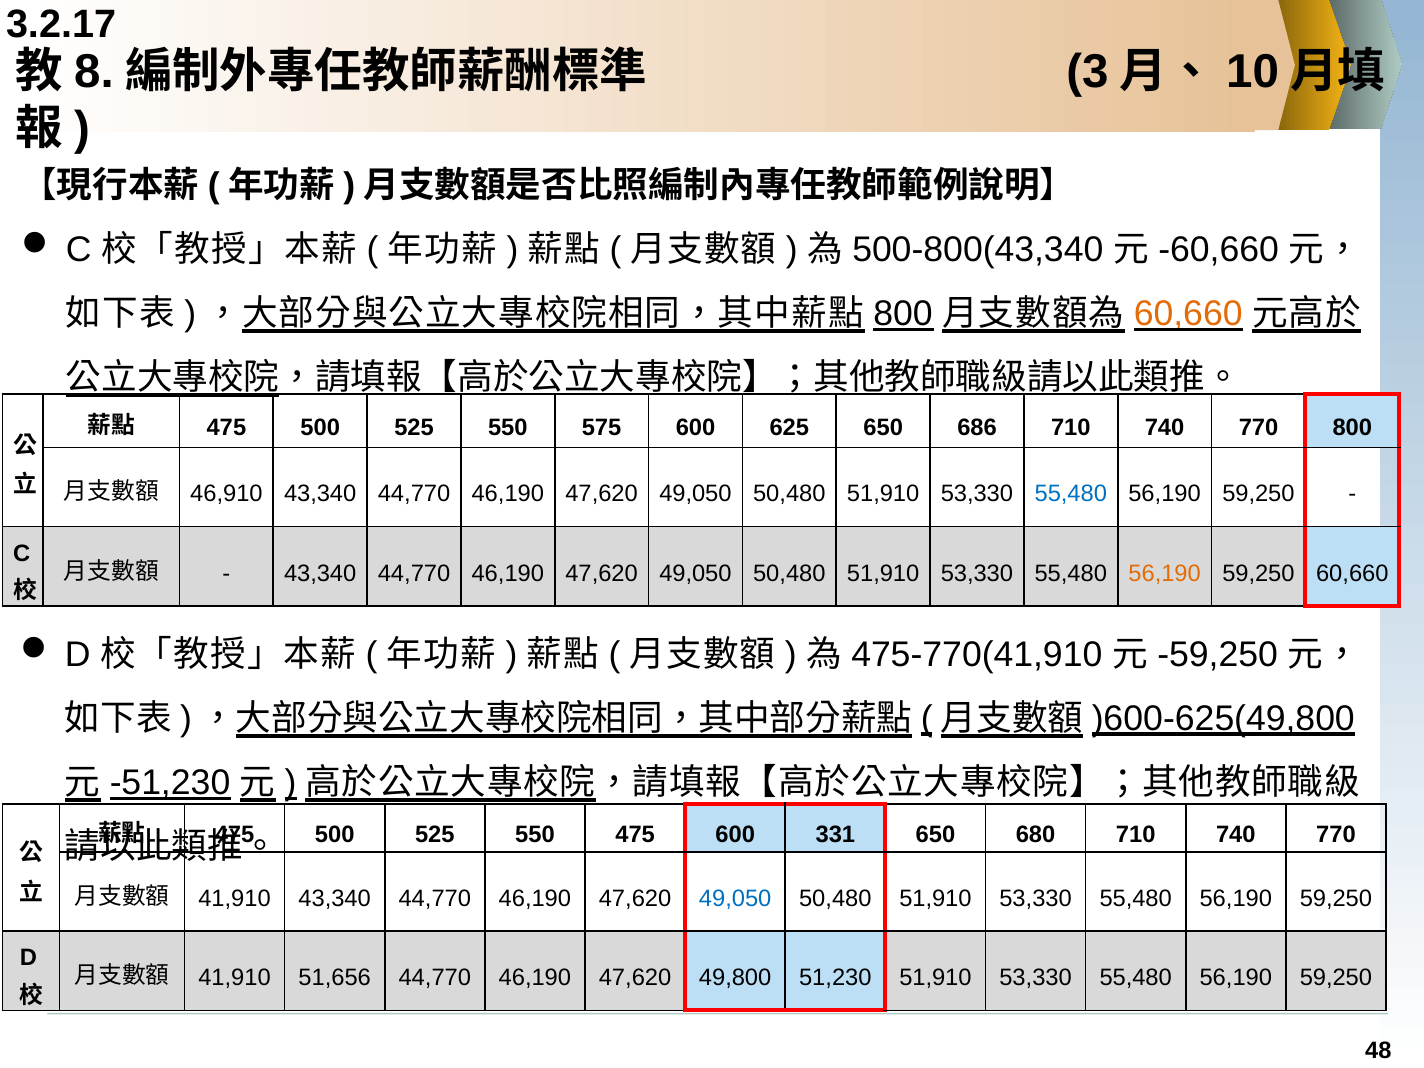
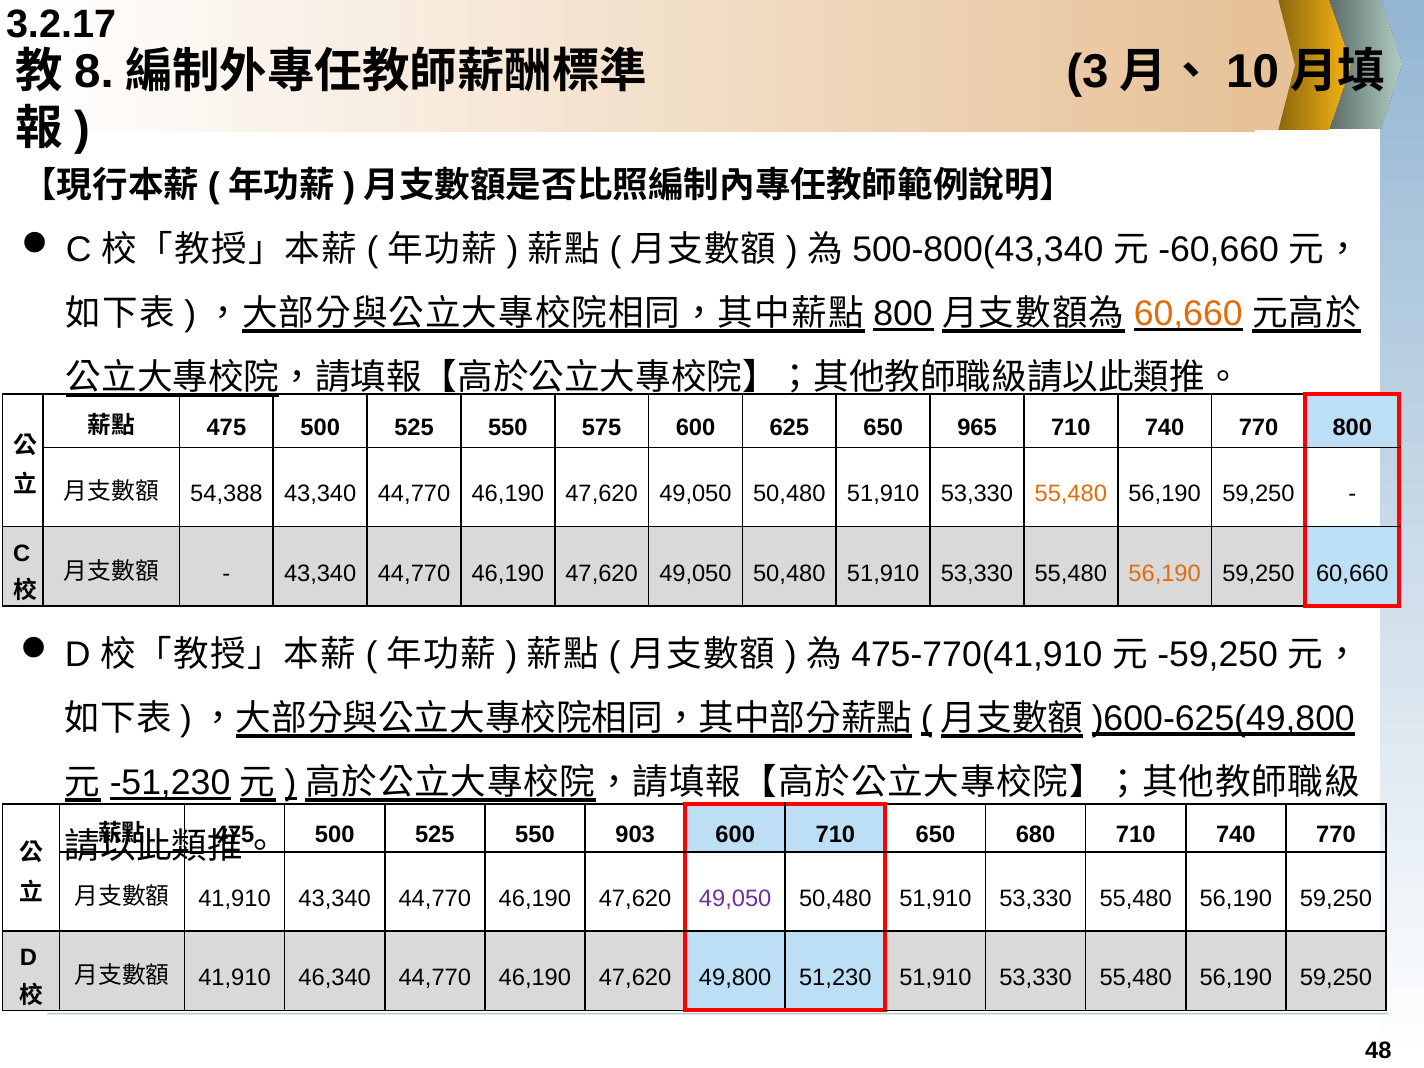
686: 686 -> 965
46,910: 46,910 -> 54,388
55,480 at (1071, 494) colour: blue -> orange
550 475: 475 -> 903
600 331: 331 -> 710
49,050 at (735, 899) colour: blue -> purple
51,656: 51,656 -> 46,340
